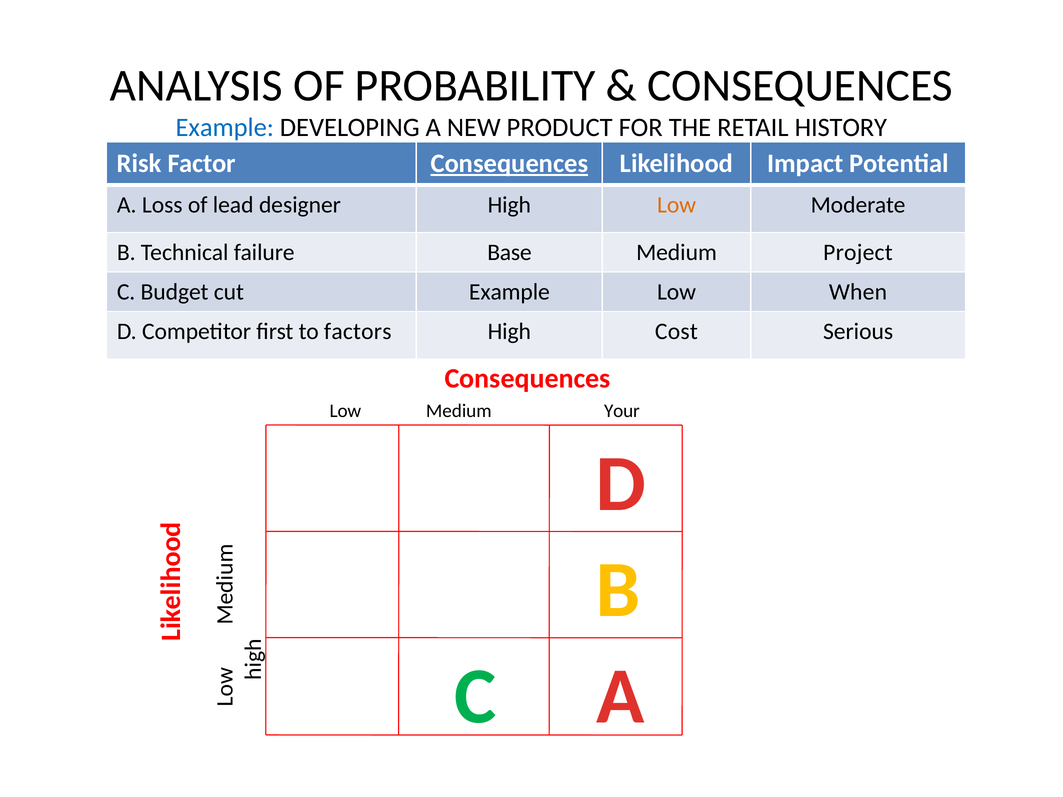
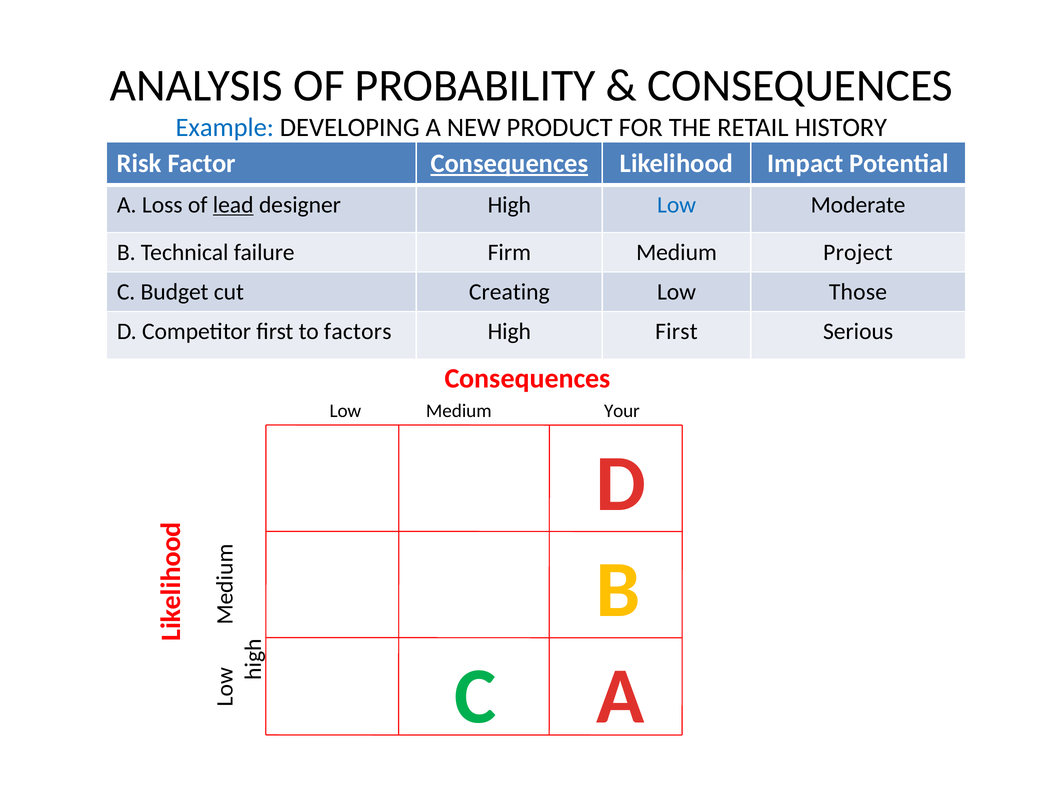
lead underline: none -> present
Low at (677, 205) colour: orange -> blue
Base: Base -> Firm
cut Example: Example -> Creating
When: When -> Those
High Cost: Cost -> First
